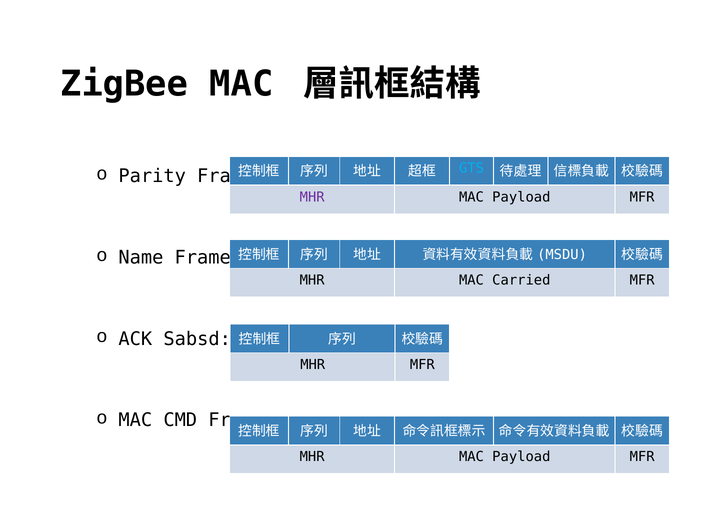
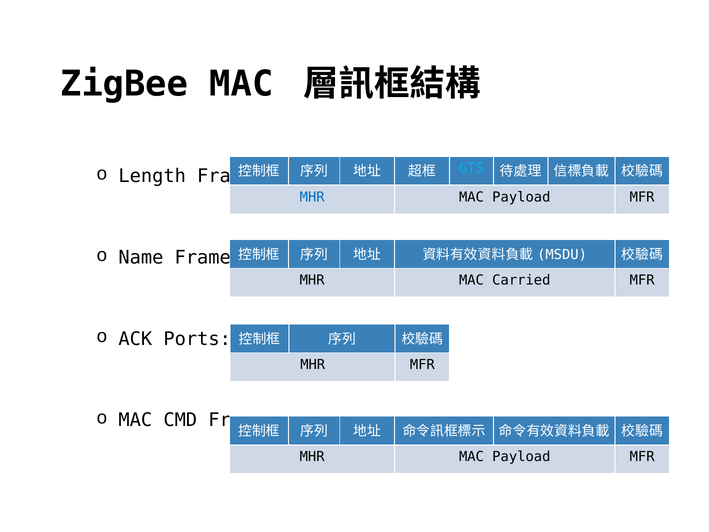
Parity: Parity -> Length
MHR at (312, 197) colour: purple -> blue
Sabsd: Sabsd -> Ports
